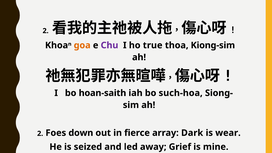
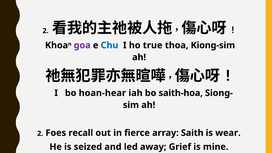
goa colour: orange -> purple
Chu colour: purple -> blue
hoan-saith: hoan-saith -> hoan-hear
such-hoa: such-hoa -> saith-hoa
down: down -> recall
Dark: Dark -> Saith
